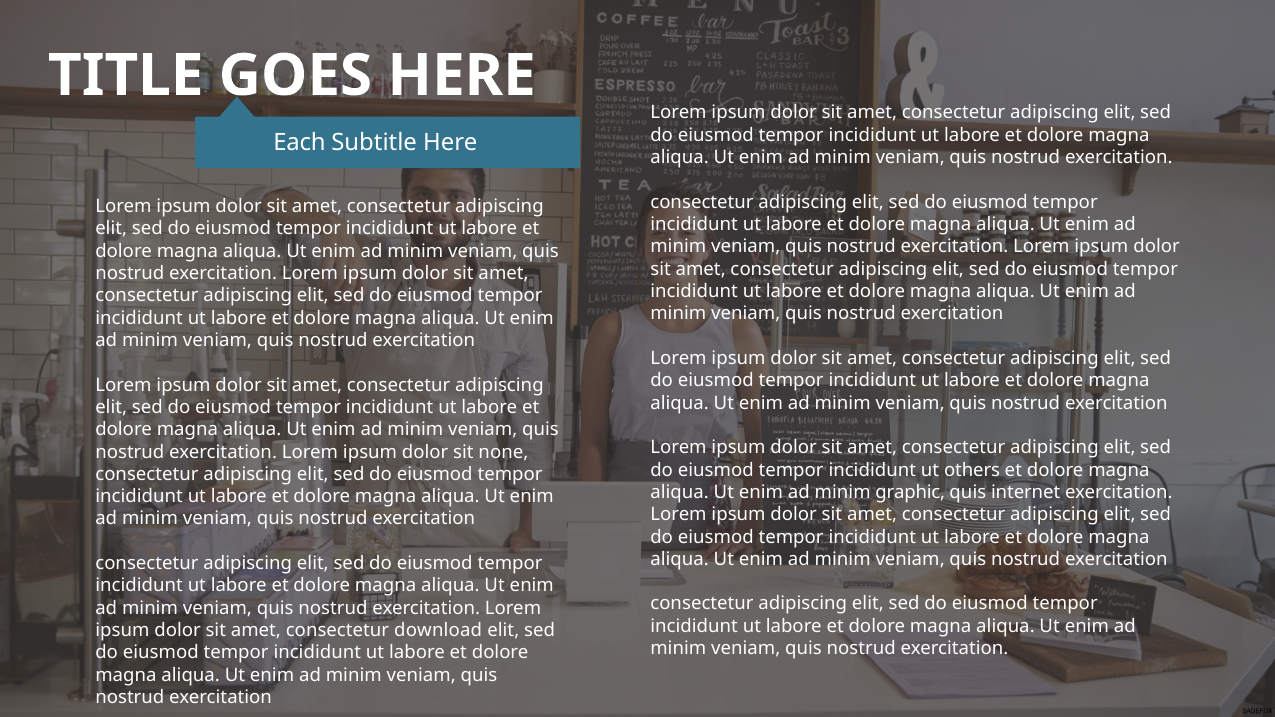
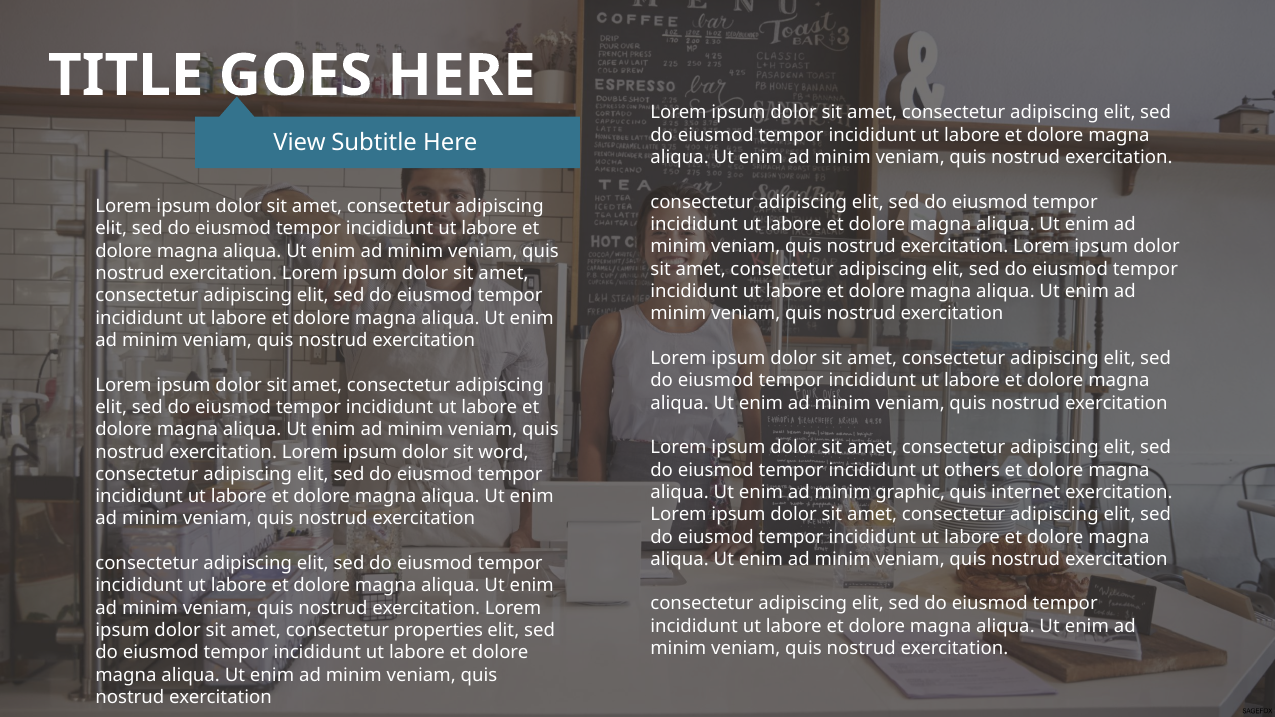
Each: Each -> View
none: none -> word
download: download -> properties
